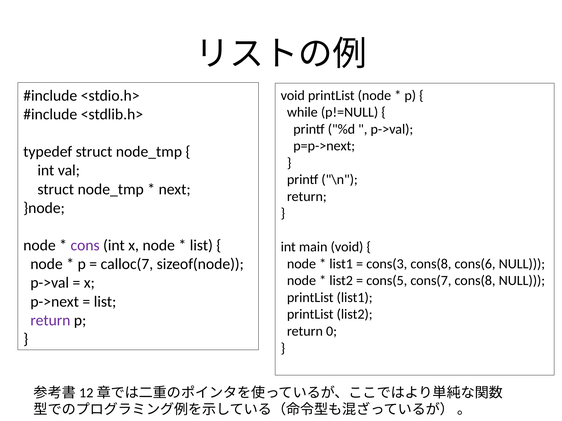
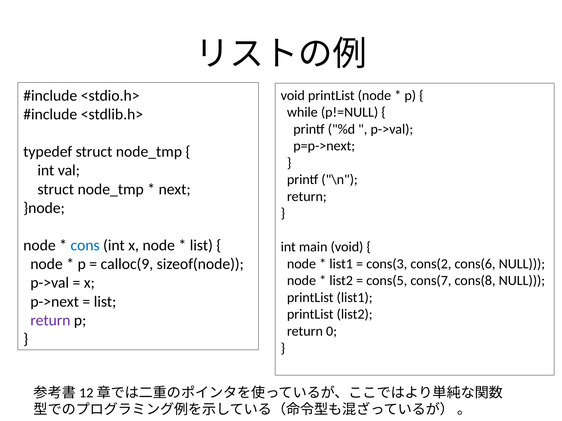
cons colour: purple -> blue
calloc(7: calloc(7 -> calloc(9
cons(3 cons(8: cons(8 -> cons(2
